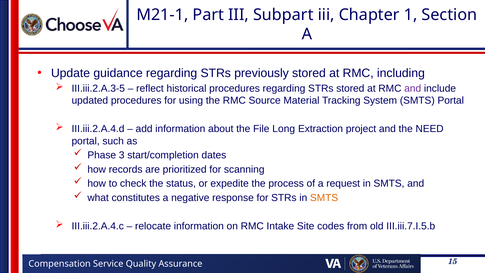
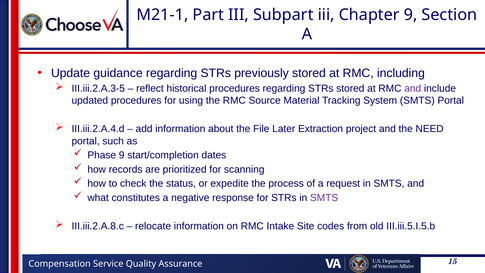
Chapter 1: 1 -> 9
Long: Long -> Later
Phase 3: 3 -> 9
SMTS at (324, 198) colour: orange -> purple
III.iii.2.A.4.c: III.iii.2.A.4.c -> III.iii.2.A.8.c
III.iii.7.I.5.b: III.iii.7.I.5.b -> III.iii.5.I.5.b
